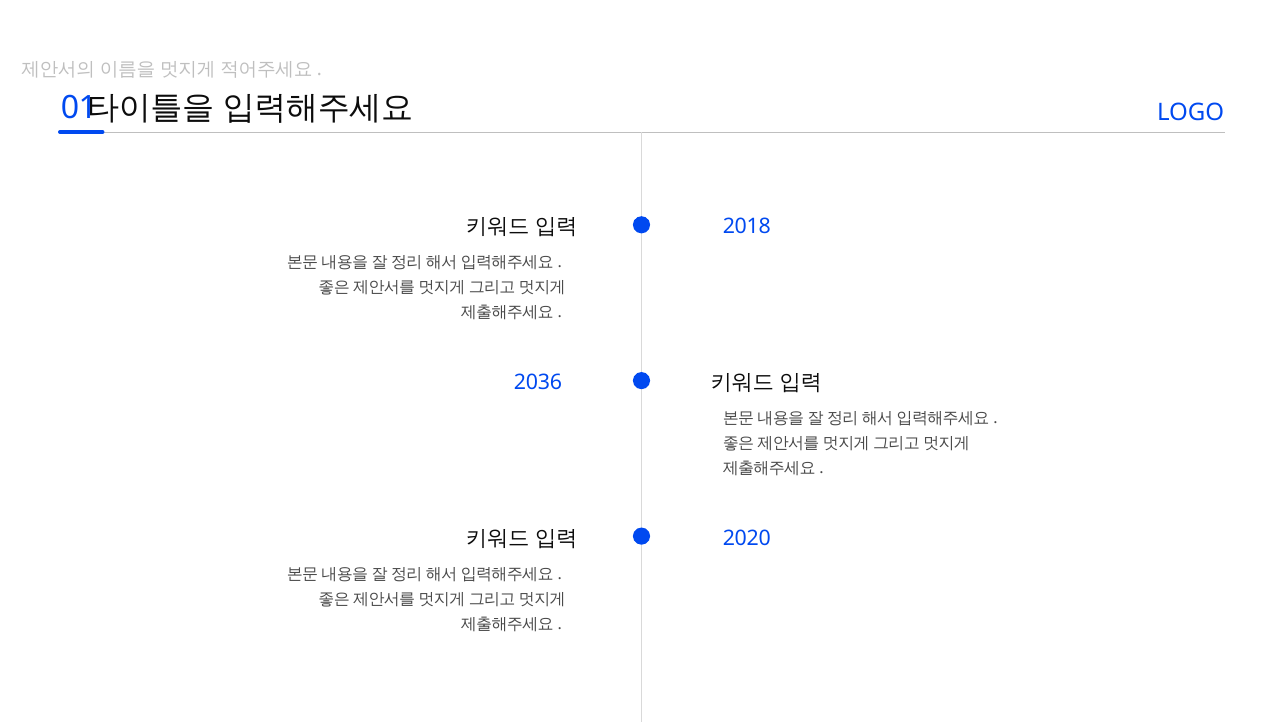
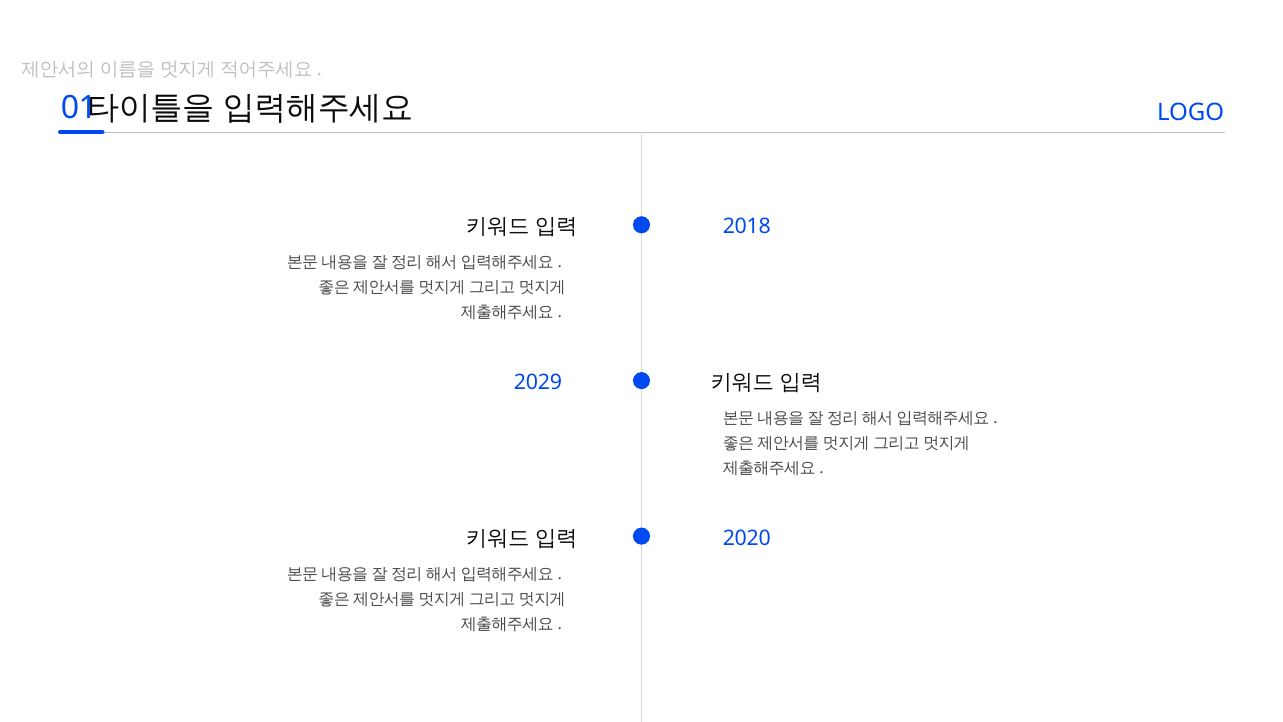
2036: 2036 -> 2029
